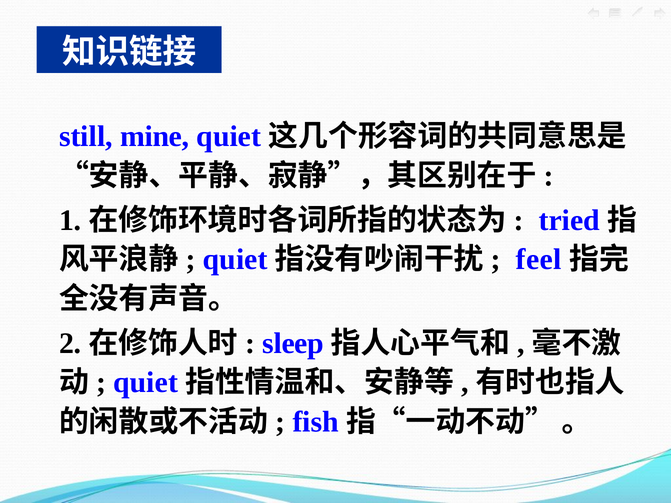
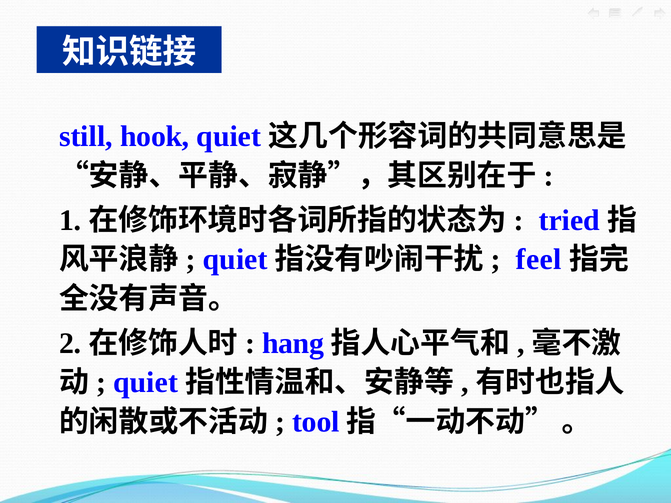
mine: mine -> hook
sleep: sleep -> hang
fish: fish -> tool
